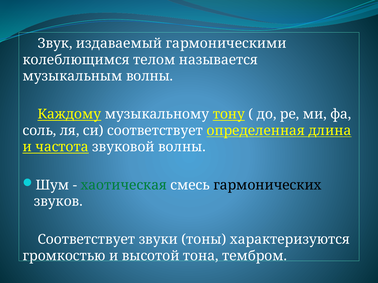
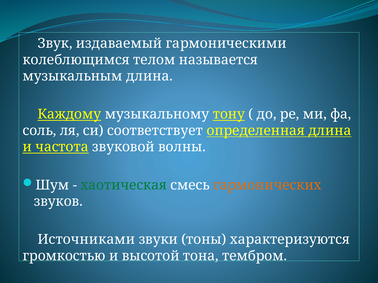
музыкальным волны: волны -> длина
гармонических colour: black -> orange
Соответствует at (86, 240): Соответствует -> Источниками
